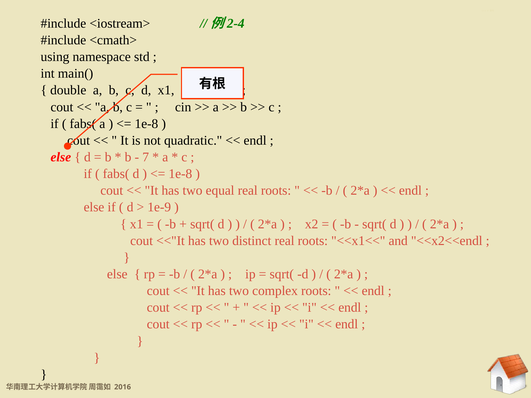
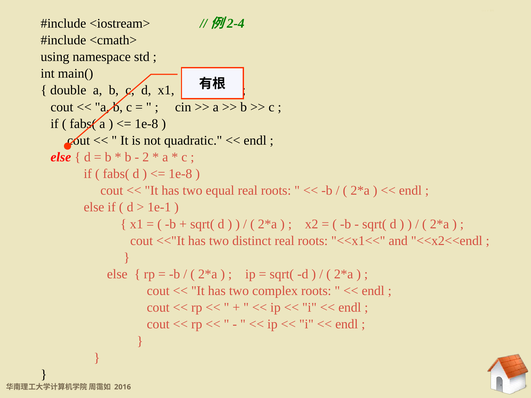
7: 7 -> 2
1e-9: 1e-9 -> 1e-1
